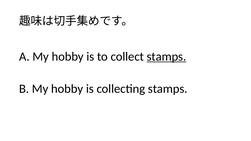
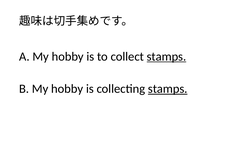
stamps at (168, 89) underline: none -> present
